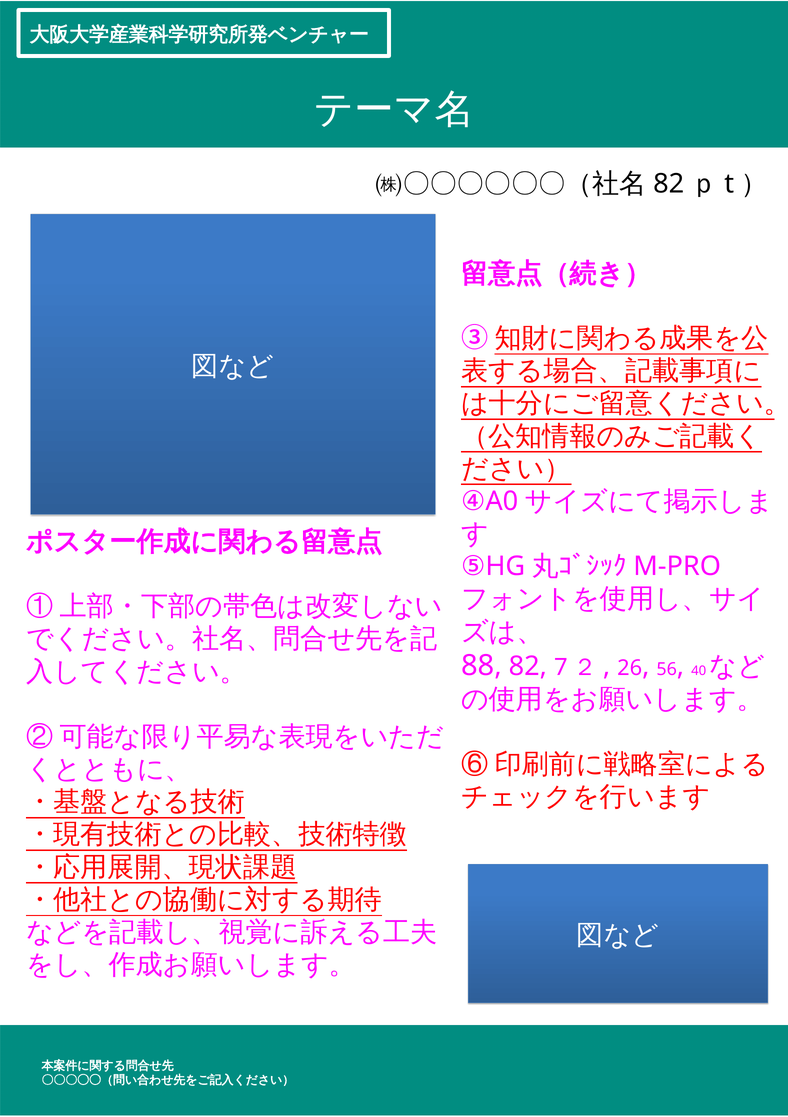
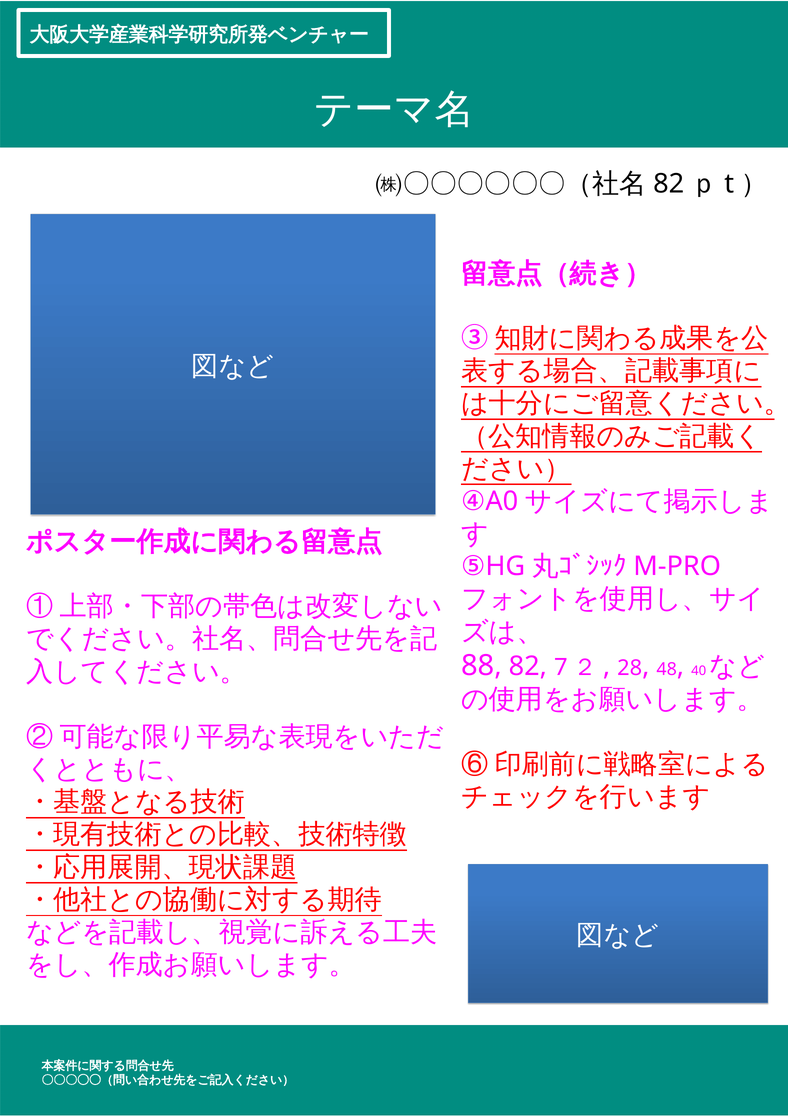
26: 26 -> 28
56: 56 -> 48
